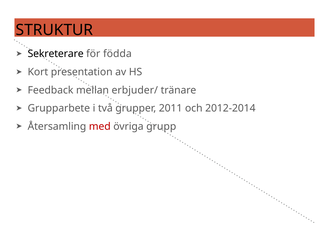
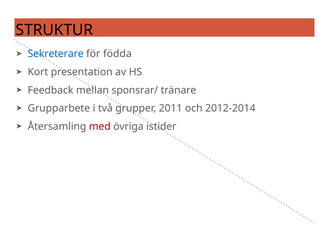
Sekreterare colour: black -> blue
erbjuder/: erbjuder/ -> sponsrar/
grupp: grupp -> istider
